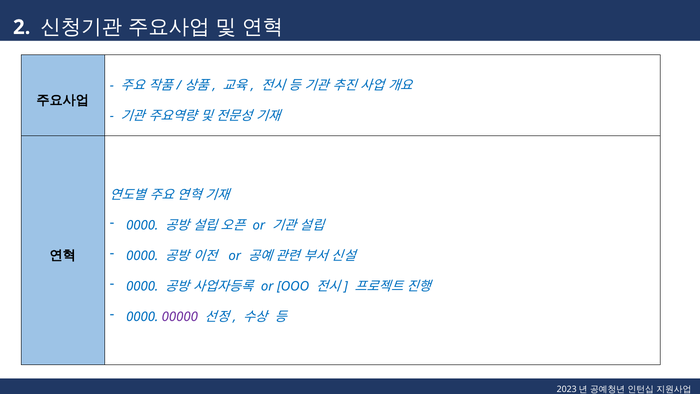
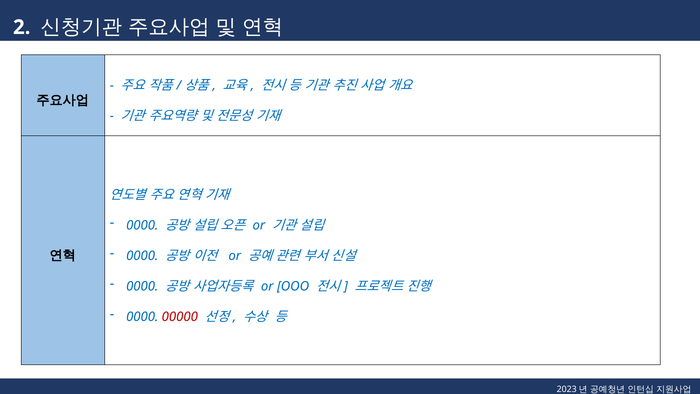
00000 colour: purple -> red
